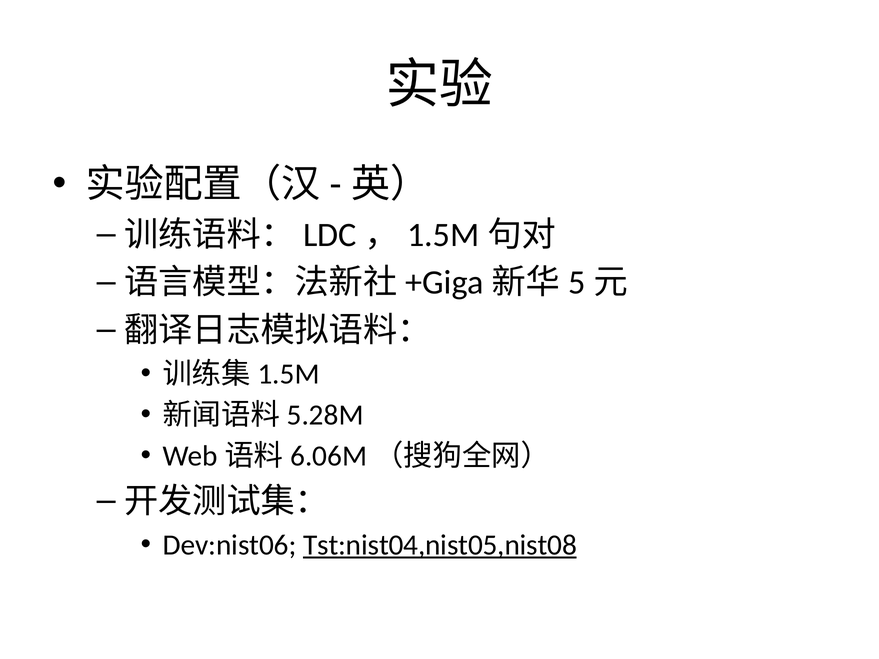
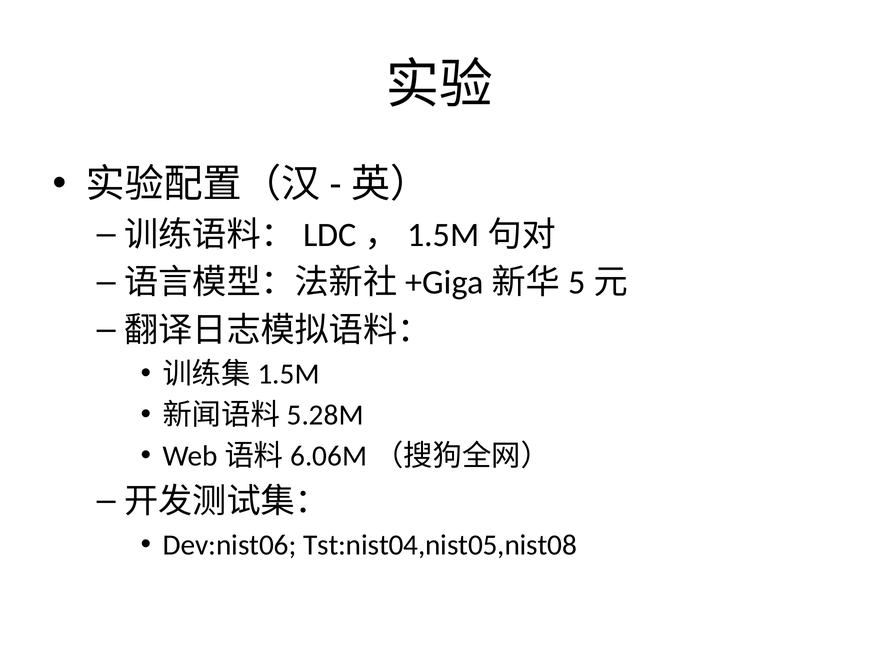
Tst:nist04,nist05,nist08 underline: present -> none
